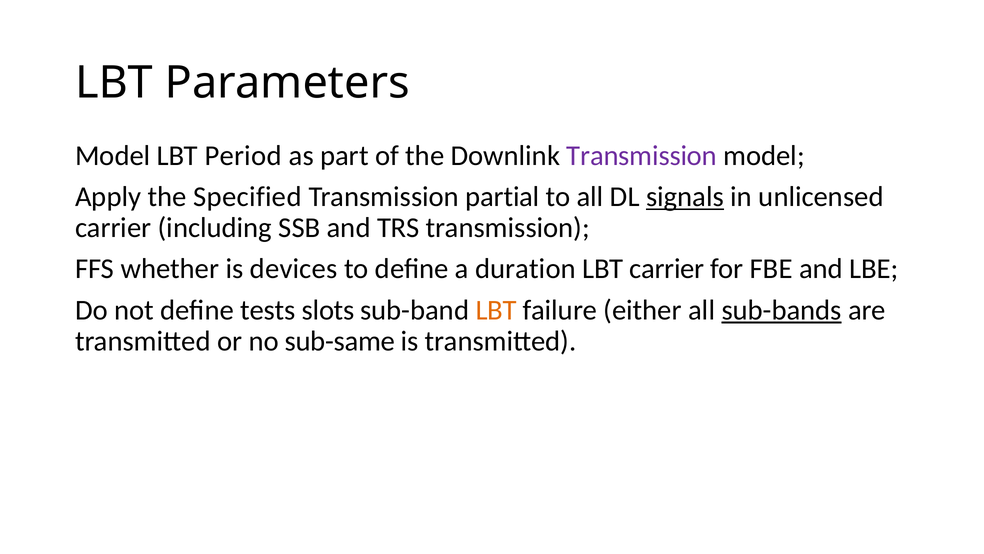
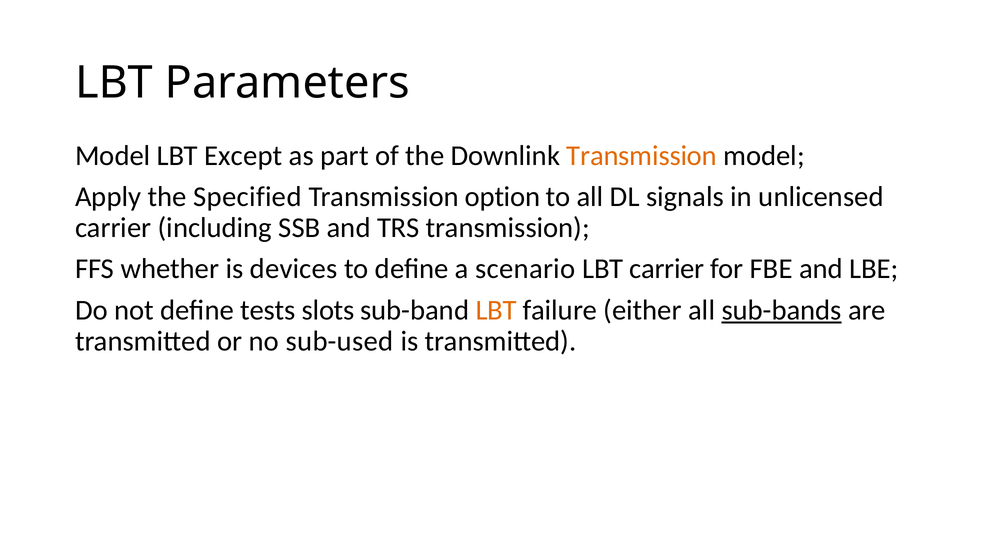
Period: Period -> Except
Transmission at (642, 155) colour: purple -> orange
partial: partial -> option
signals underline: present -> none
duration: duration -> scenario
sub-same: sub-same -> sub-used
